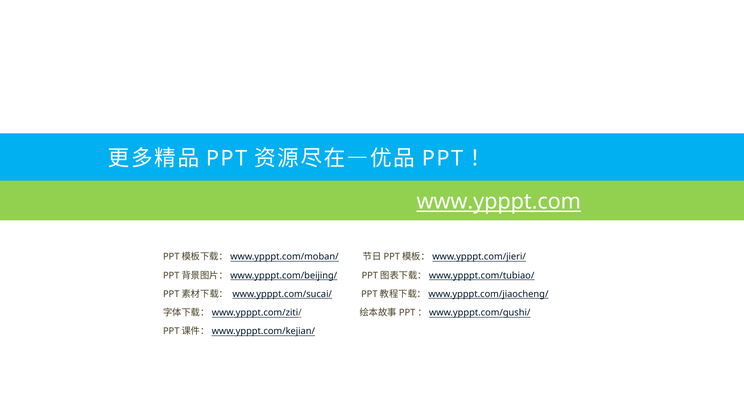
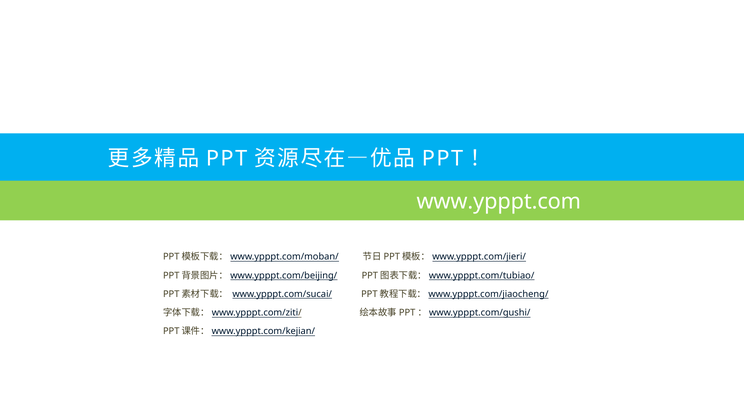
www.ypppt.com underline: present -> none
